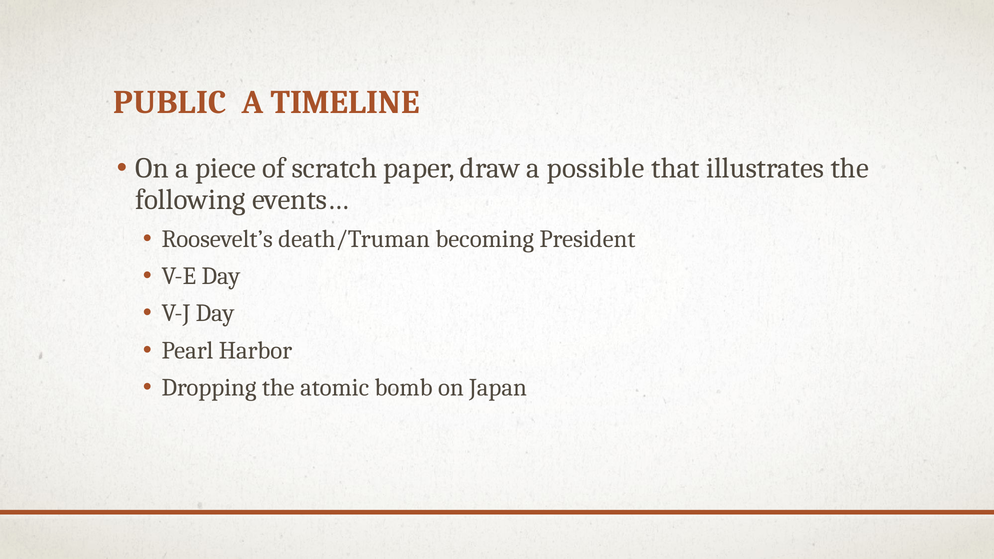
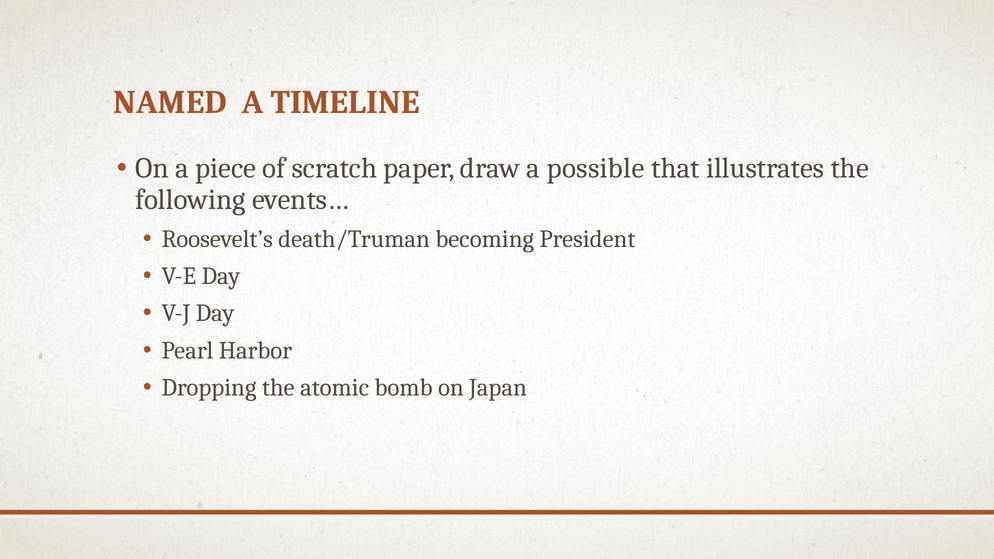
PUBLIC: PUBLIC -> NAMED
